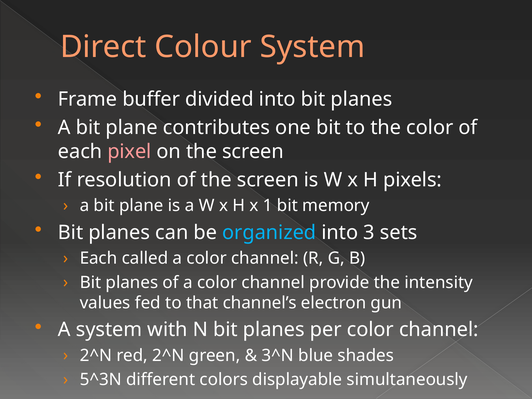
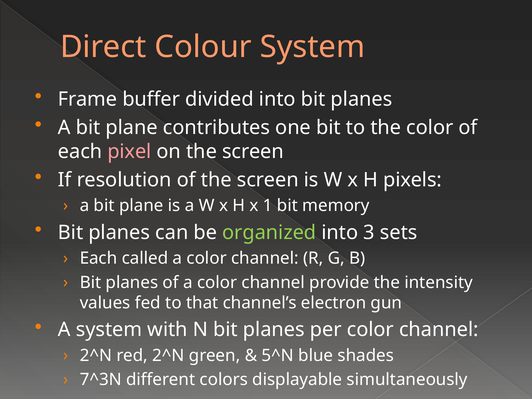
organized colour: light blue -> light green
3^N: 3^N -> 5^N
5^3N: 5^3N -> 7^3N
